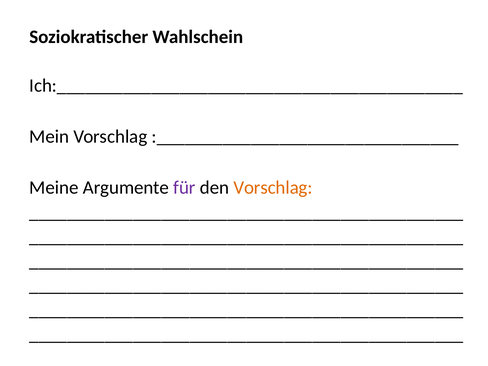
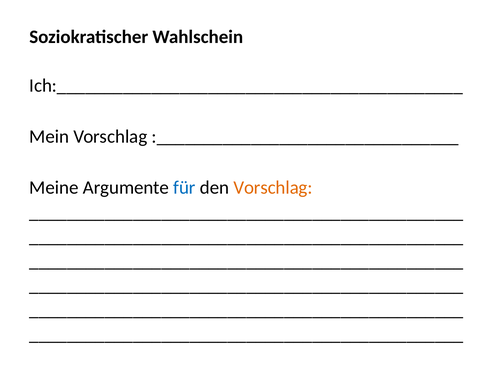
für colour: purple -> blue
